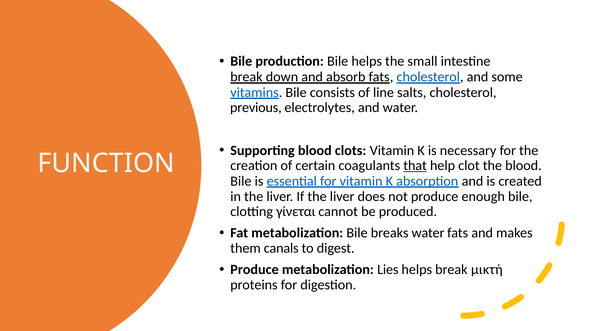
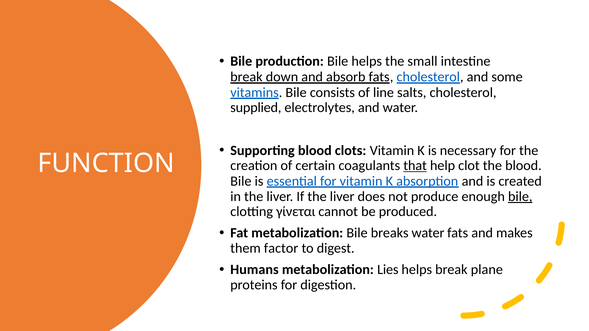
previous: previous -> supplied
bile at (520, 197) underline: none -> present
canals: canals -> factor
Produce at (255, 270): Produce -> Humans
μικτή: μικτή -> plane
